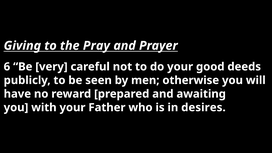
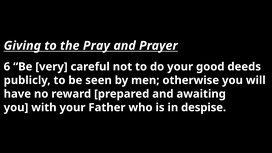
desires: desires -> despise
